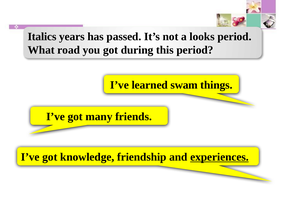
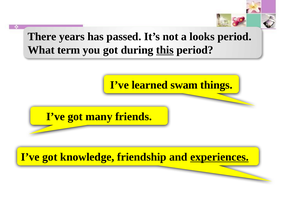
Italics: Italics -> There
road: road -> term
this underline: none -> present
